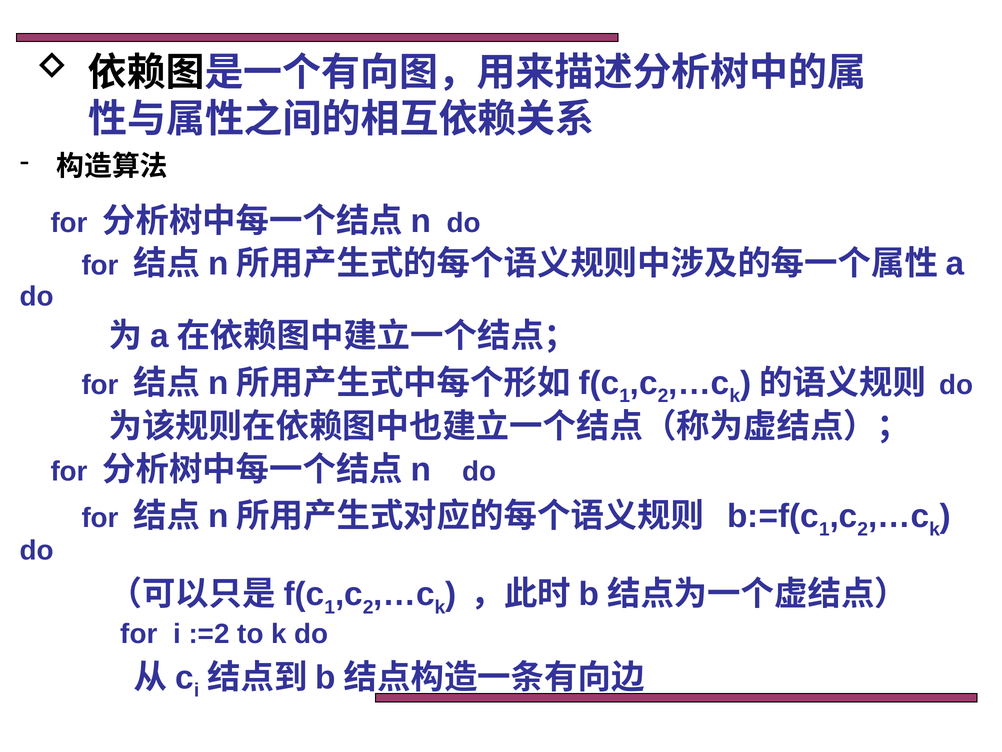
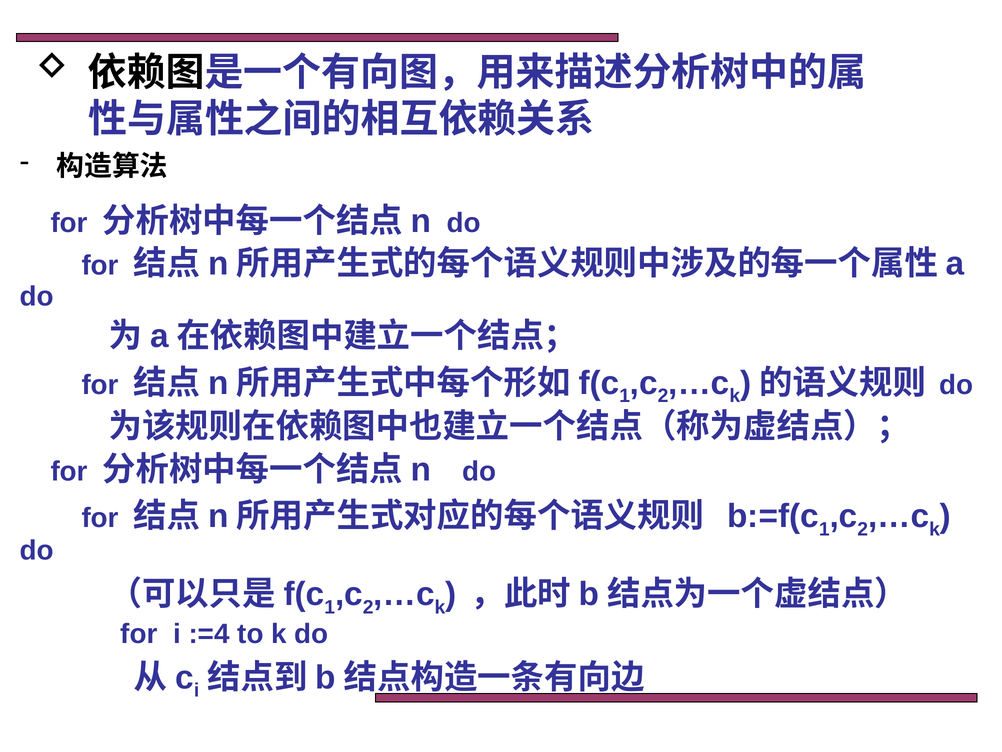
:=2: :=2 -> :=4
